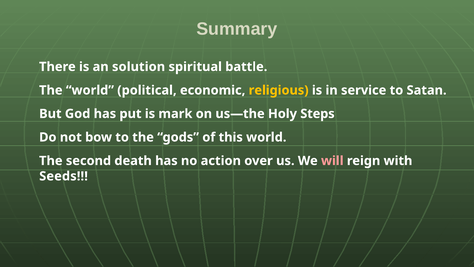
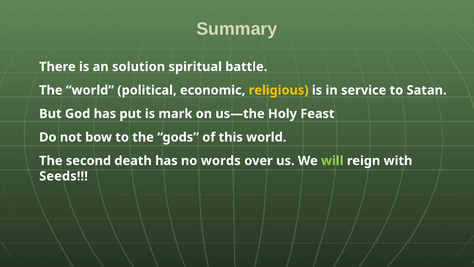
Steps: Steps -> Feast
action: action -> words
will colour: pink -> light green
